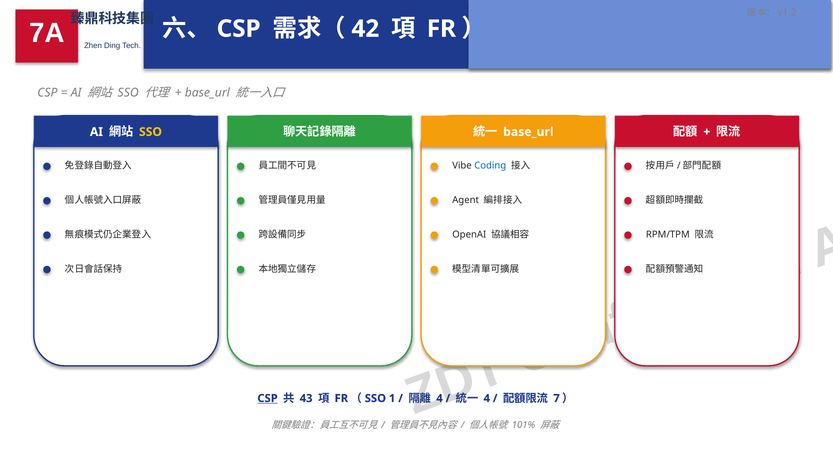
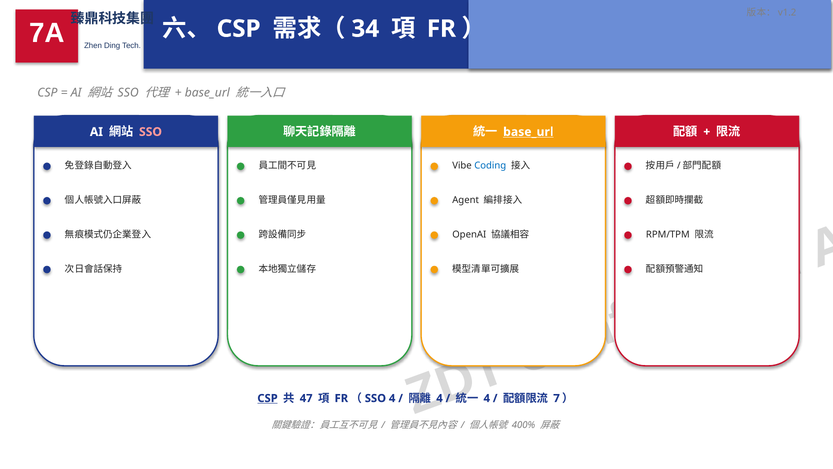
42: 42 -> 34
base_url at (528, 132) underline: none -> present
SSO at (151, 132) colour: yellow -> pink
43: 43 -> 47
SSO 1: 1 -> 4
101%: 101% -> 400%
